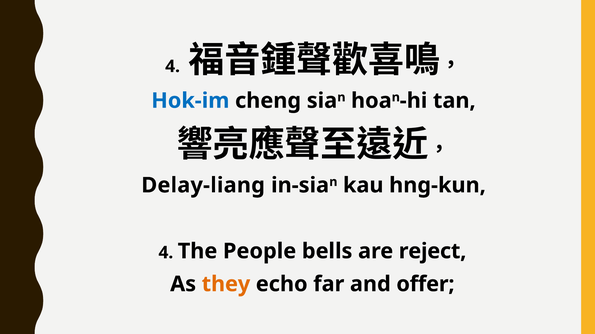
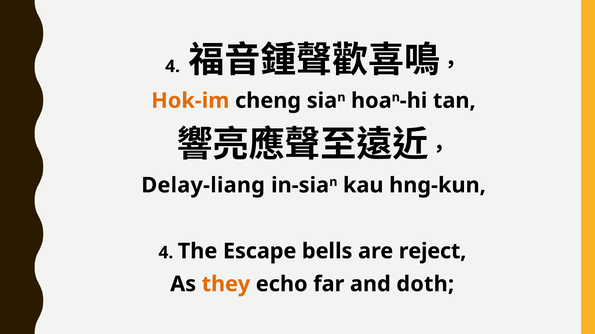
Hok-im colour: blue -> orange
People: People -> Escape
offer: offer -> doth
